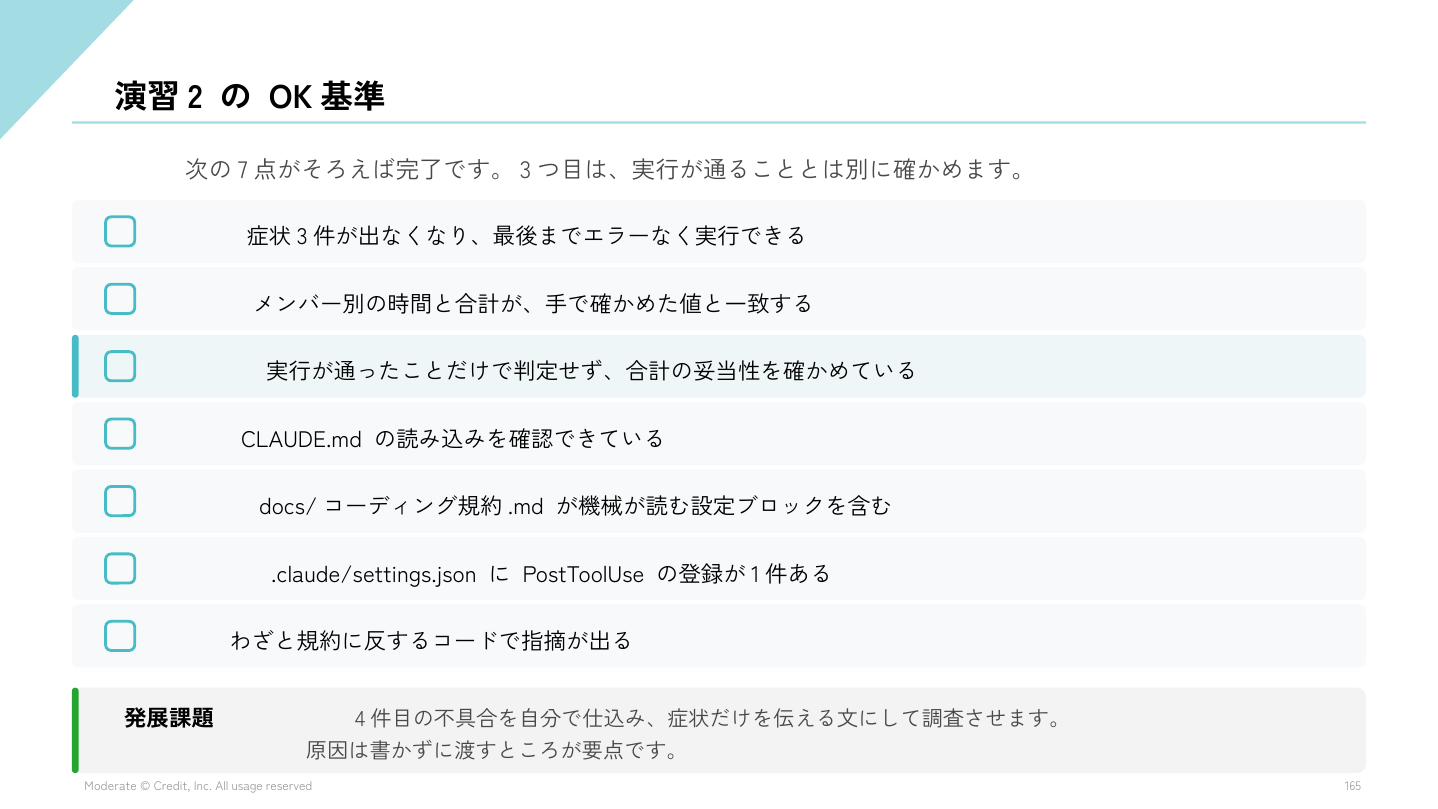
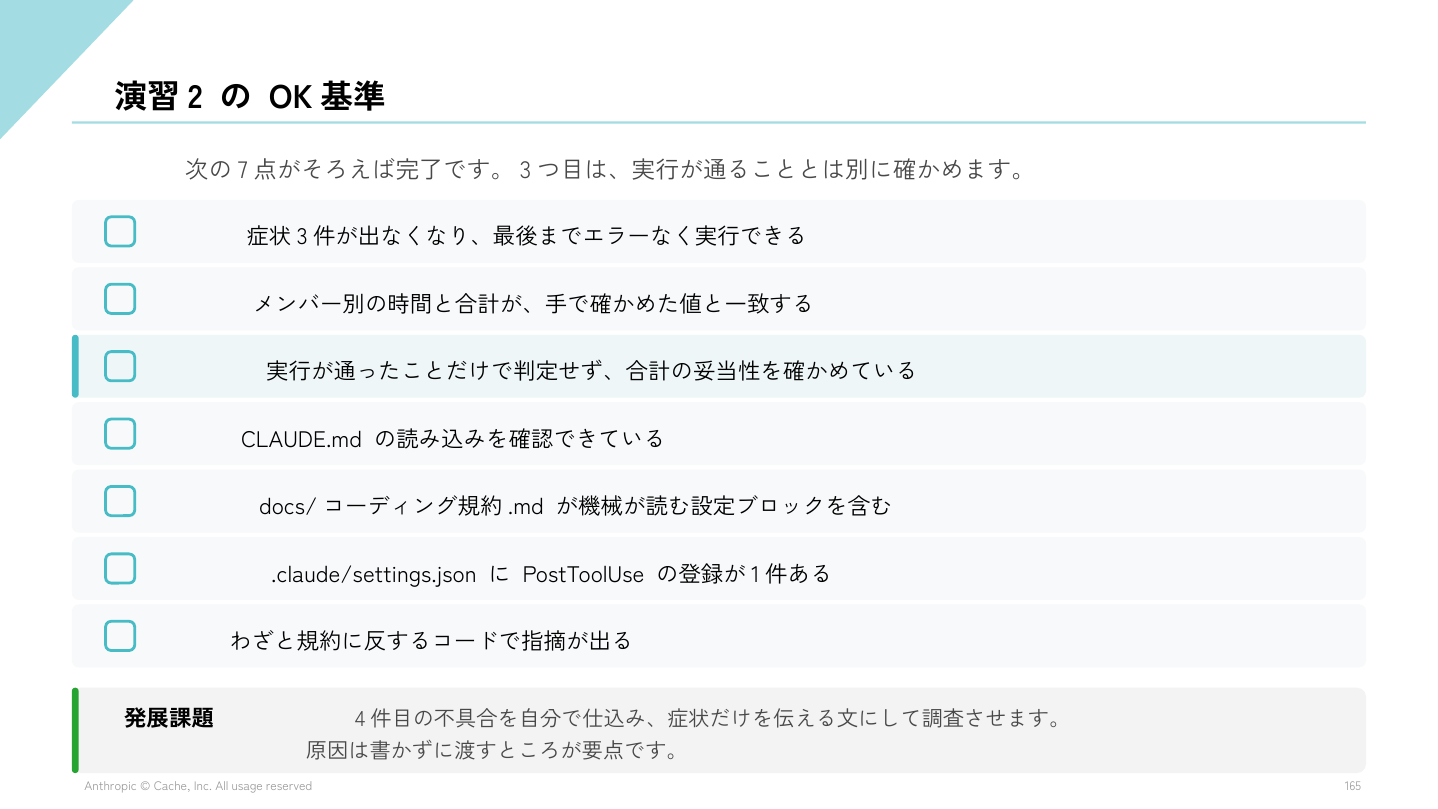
Moderate: Moderate -> Anthropic
Credit: Credit -> Cache
